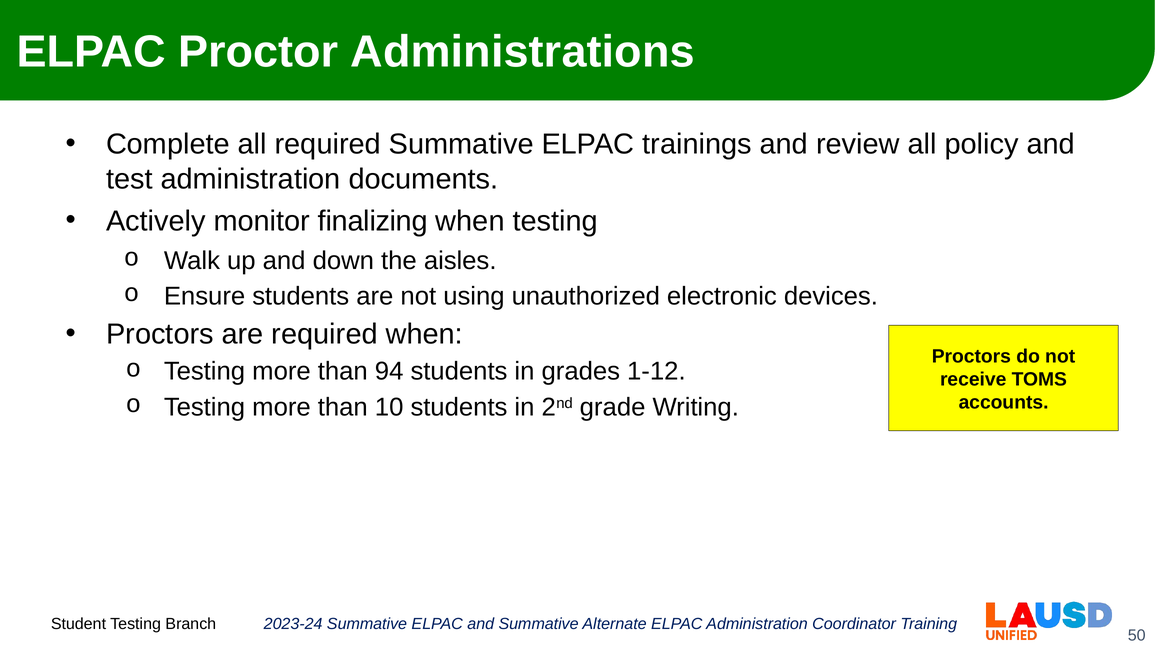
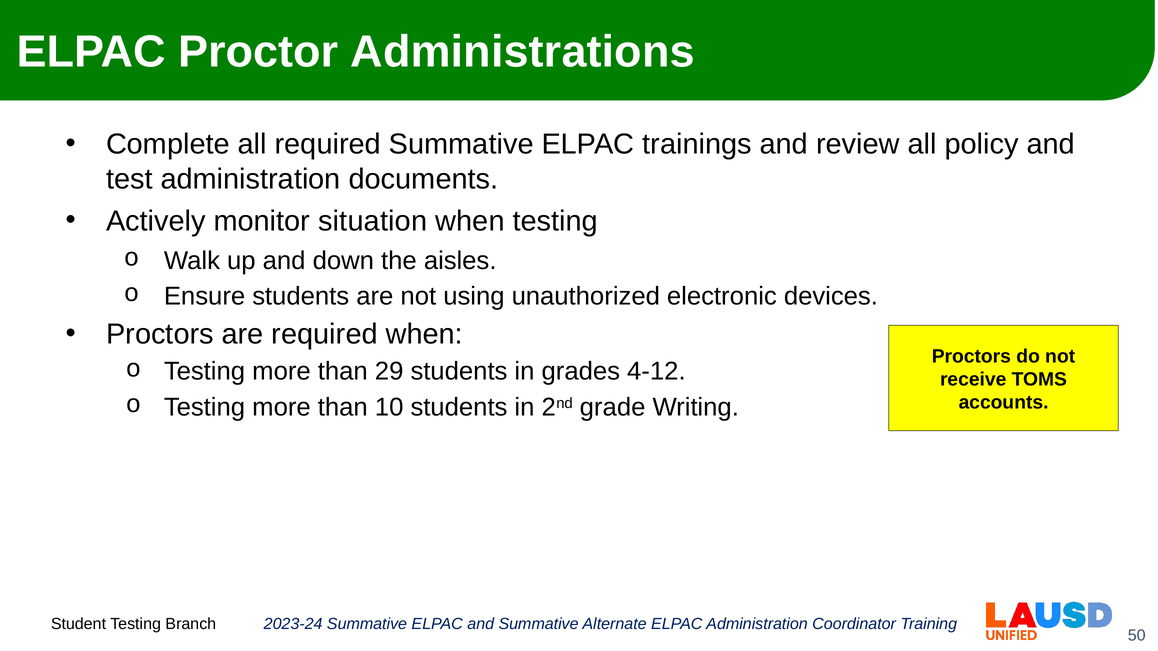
finalizing: finalizing -> situation
94: 94 -> 29
1-12: 1-12 -> 4-12
